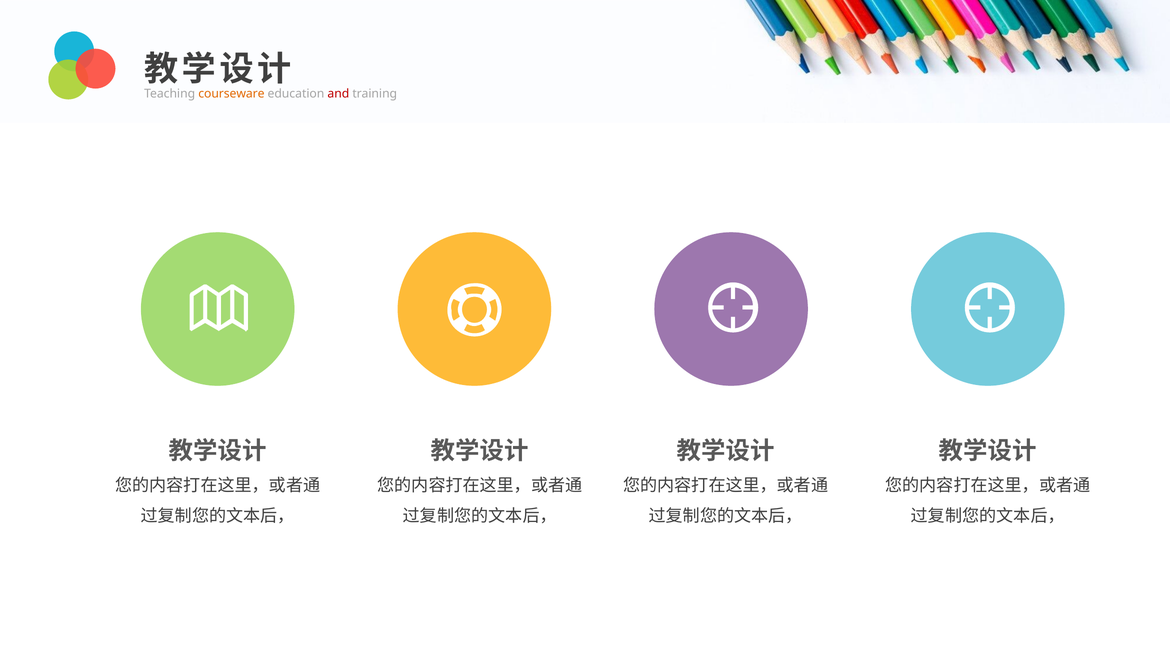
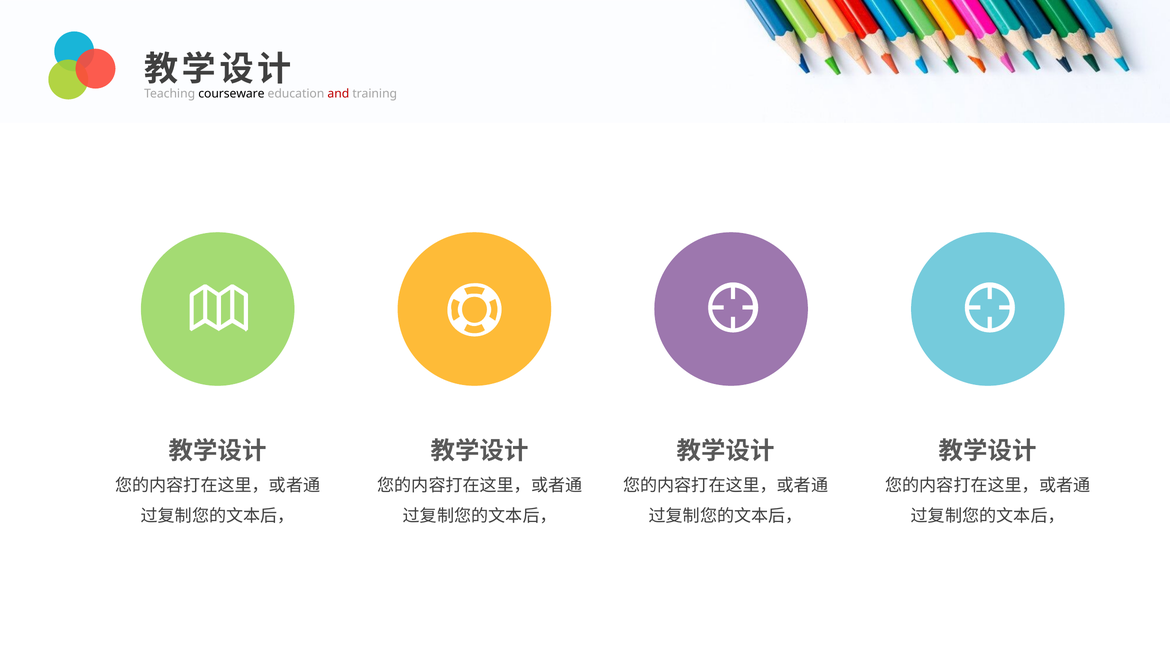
courseware colour: orange -> black
